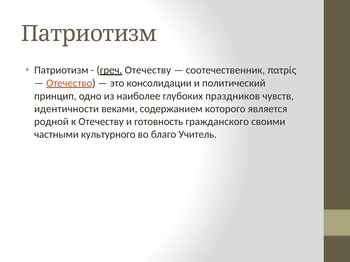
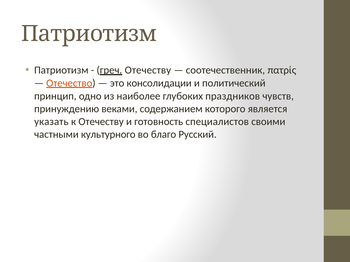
идентичности: идентичности -> принуждению
родной: родной -> указать
гражданского: гражданского -> специалистов
Учитель: Учитель -> Русский
